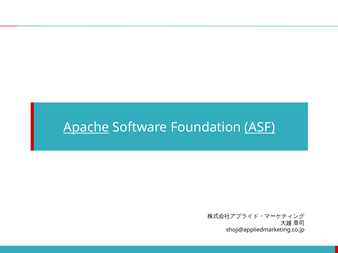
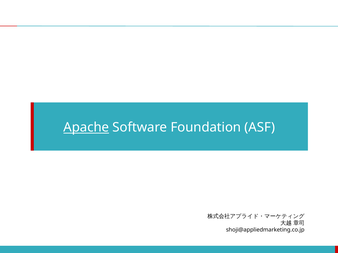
ASF underline: present -> none
